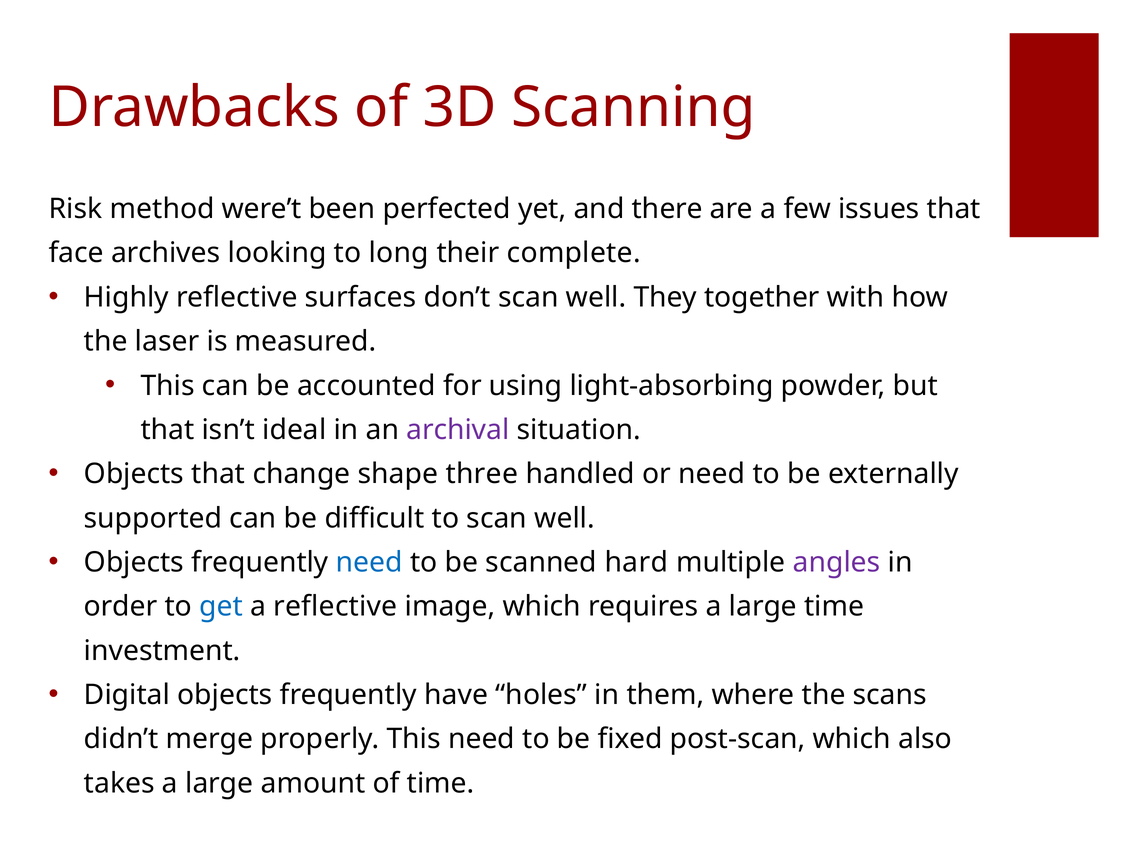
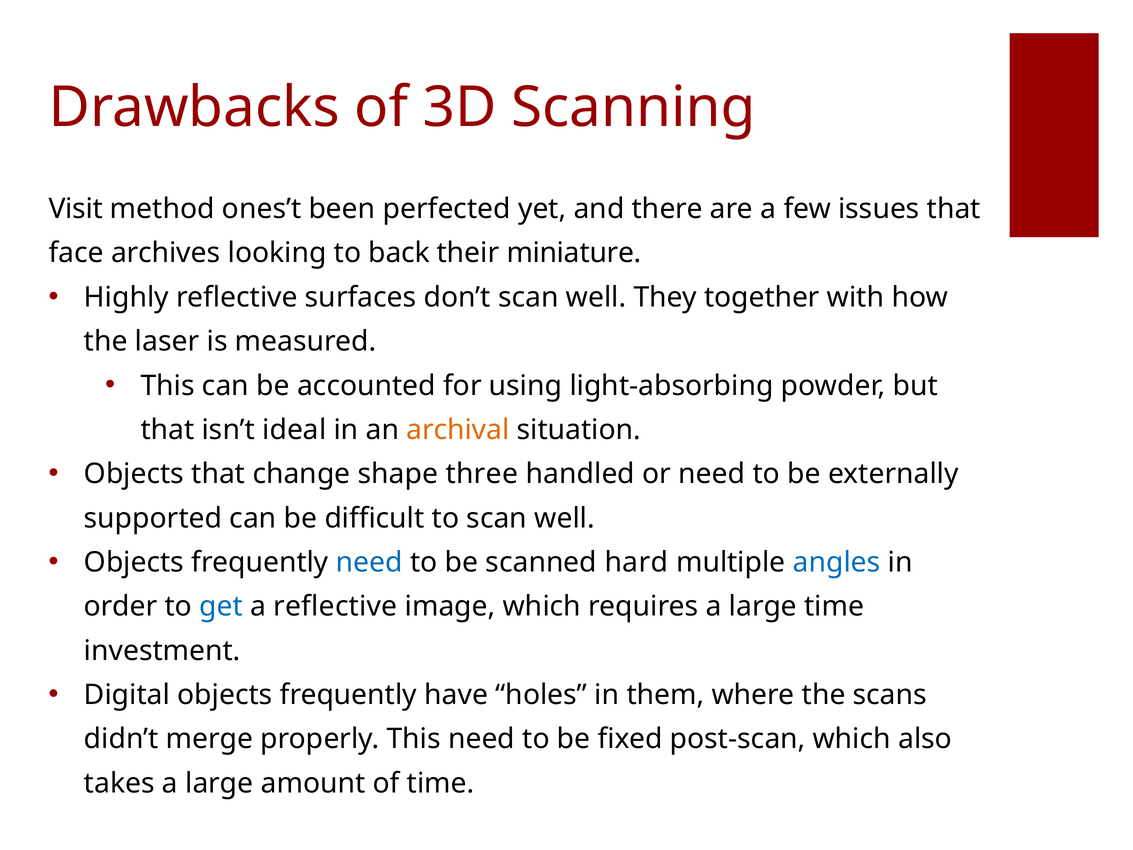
Risk: Risk -> Visit
were’t: were’t -> ones’t
long: long -> back
complete: complete -> miniature
archival colour: purple -> orange
angles colour: purple -> blue
